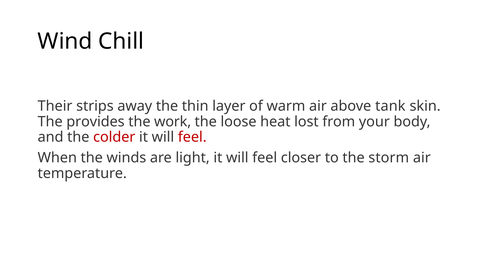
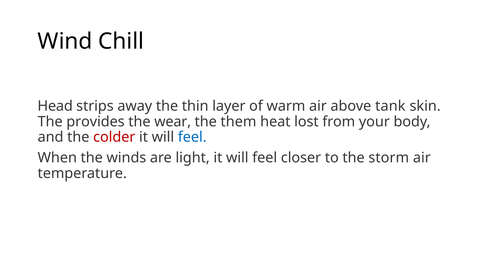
Their: Their -> Head
work: work -> wear
loose: loose -> them
feel at (192, 137) colour: red -> blue
